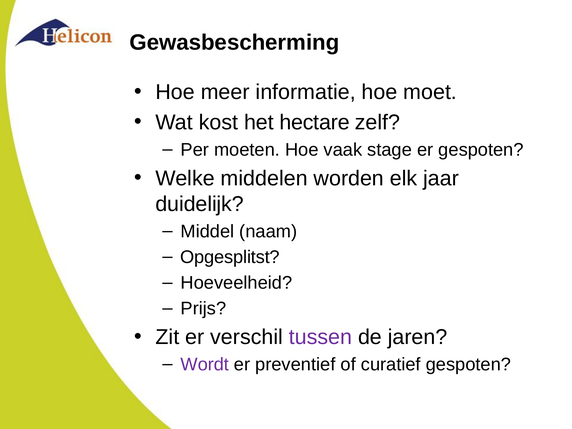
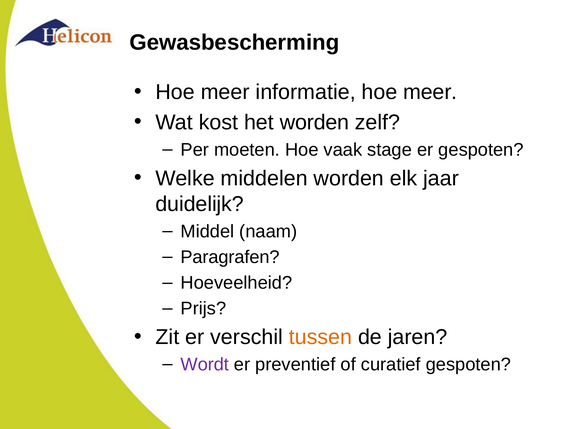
informatie hoe moet: moet -> meer
het hectare: hectare -> worden
Opgesplitst: Opgesplitst -> Paragrafen
tussen colour: purple -> orange
